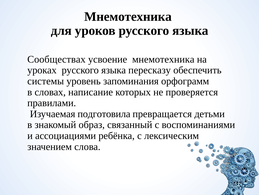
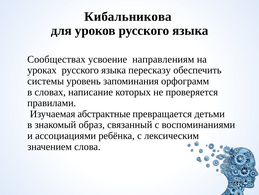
Мнемотехника at (128, 17): Мнемотехника -> Кибальникова
усвоение мнемотехника: мнемотехника -> направлениям
подготовила: подготовила -> абстрактные
